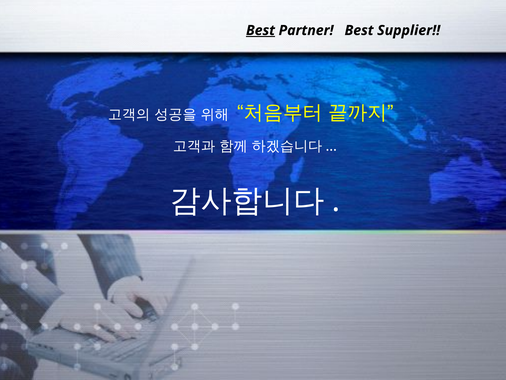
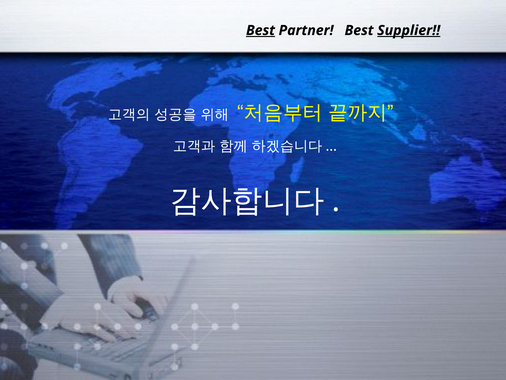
Supplier underline: none -> present
